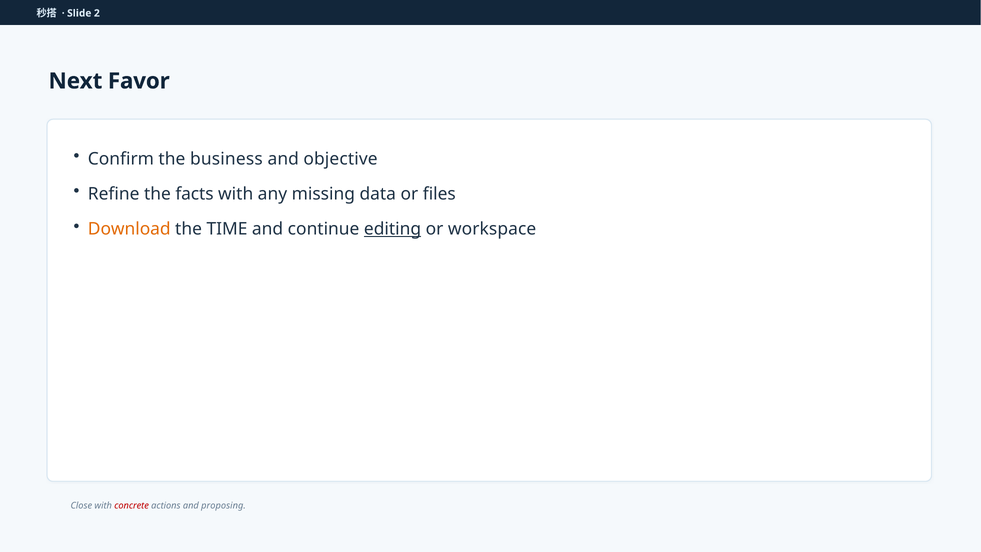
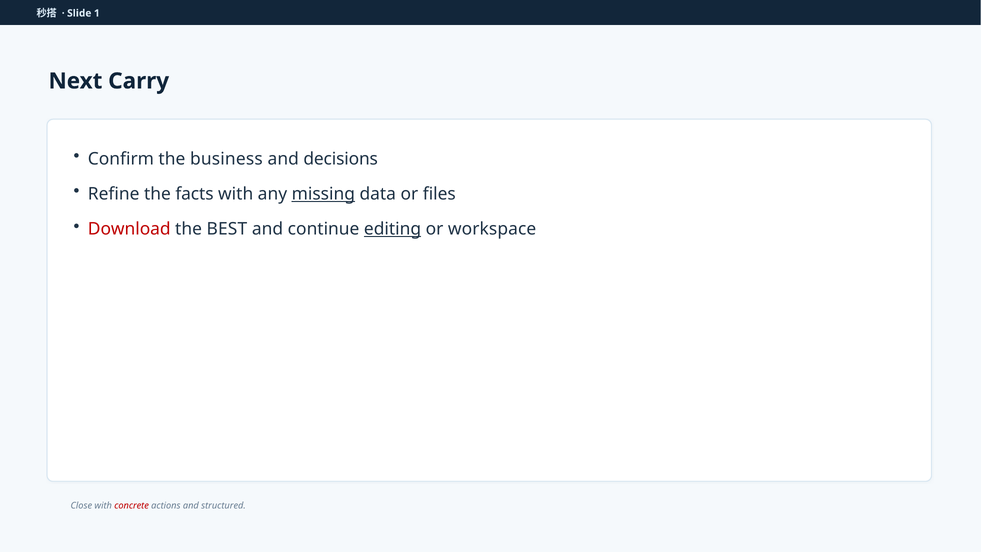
2: 2 -> 1
Favor: Favor -> Carry
objective: objective -> decisions
missing underline: none -> present
Download colour: orange -> red
TIME: TIME -> BEST
proposing: proposing -> structured
